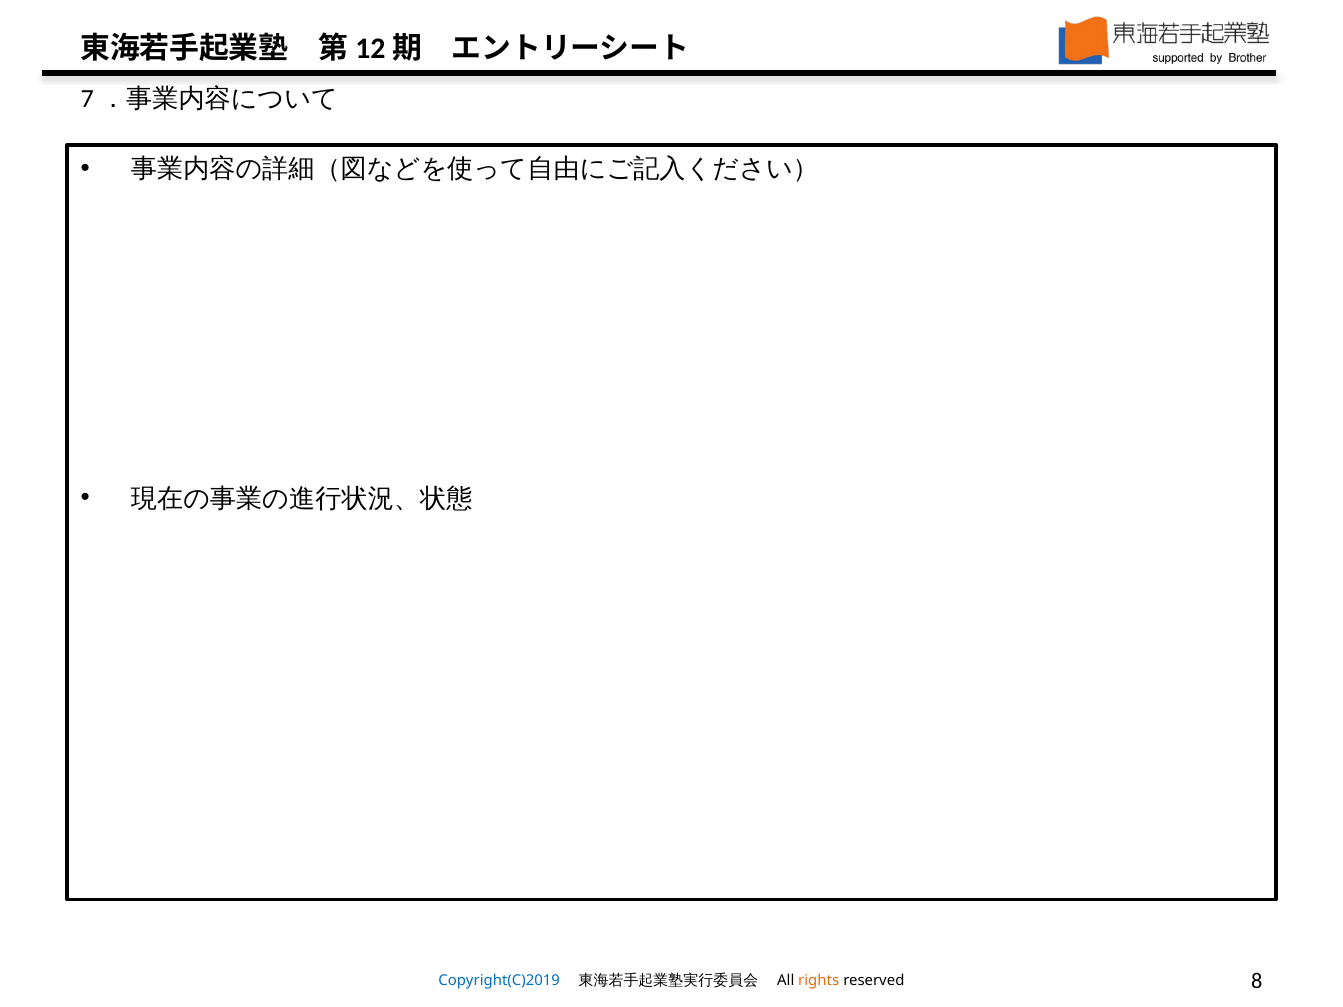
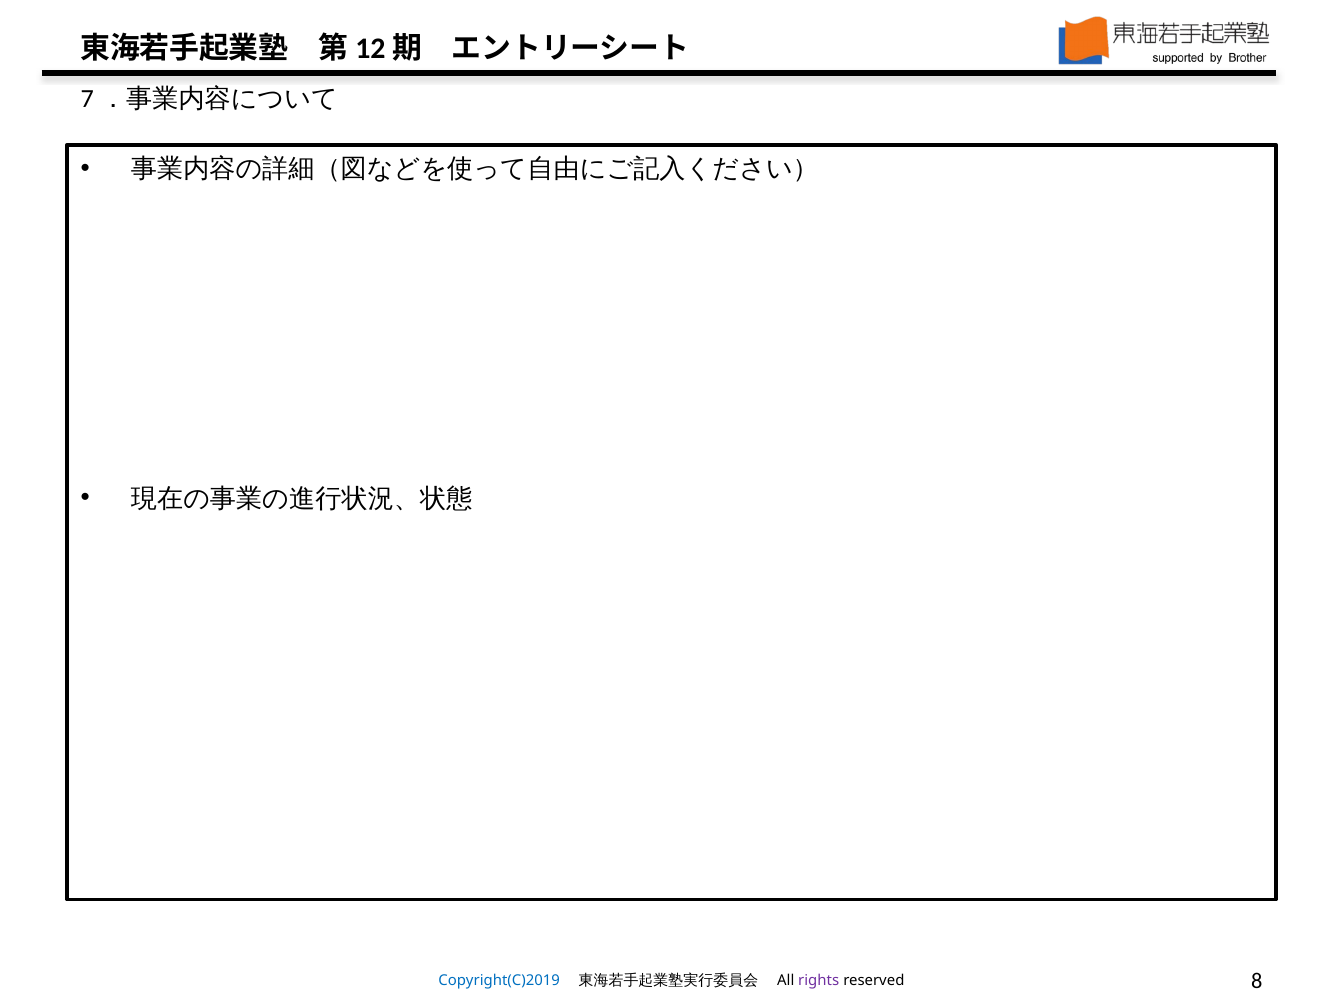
rights colour: orange -> purple
